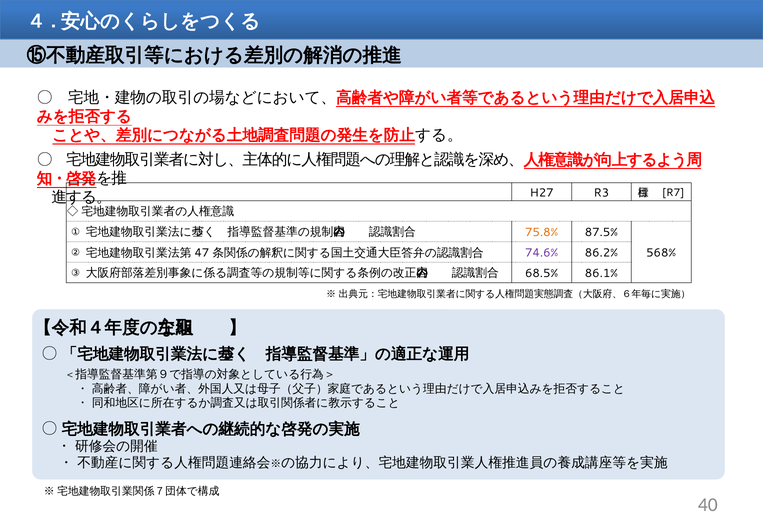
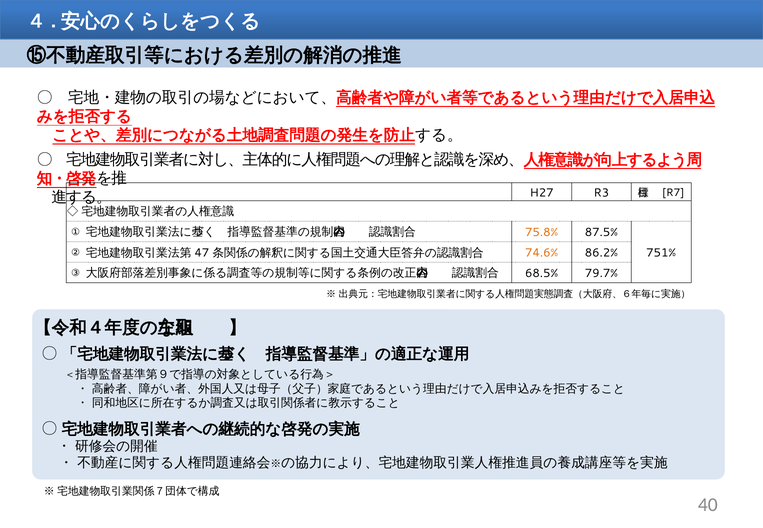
568%: 568% -> 751%
74.6% colour: purple -> orange
86.1%: 86.1% -> 79.7%
